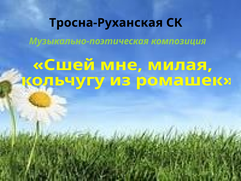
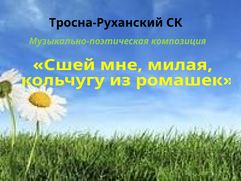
Тросна-Руханская: Тросна-Руханская -> Тросна-Руханский
